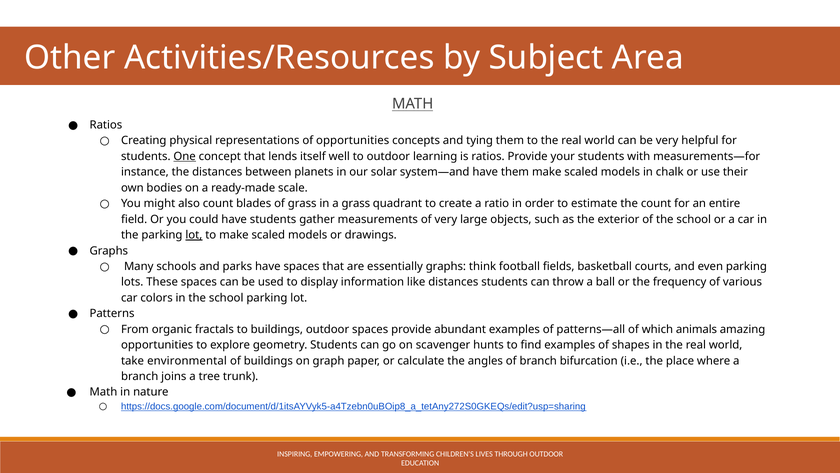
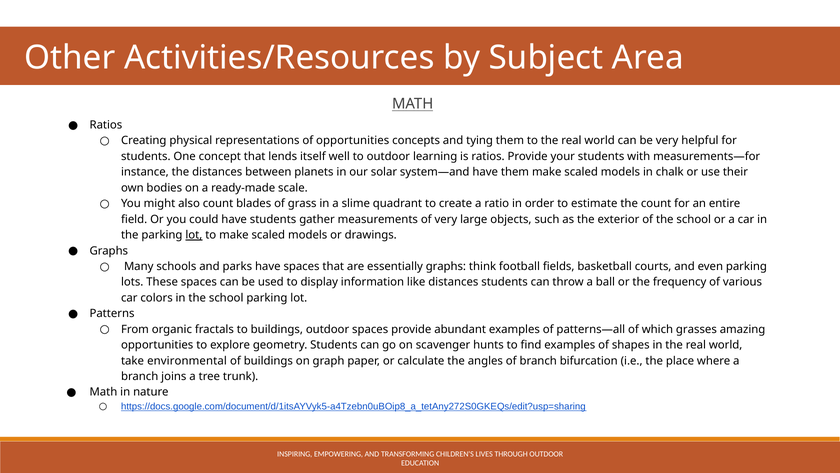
One underline: present -> none
a grass: grass -> slime
animals: animals -> grasses
